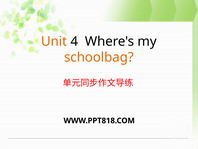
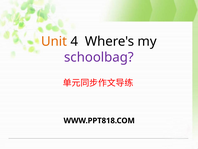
schoolbag colour: orange -> purple
